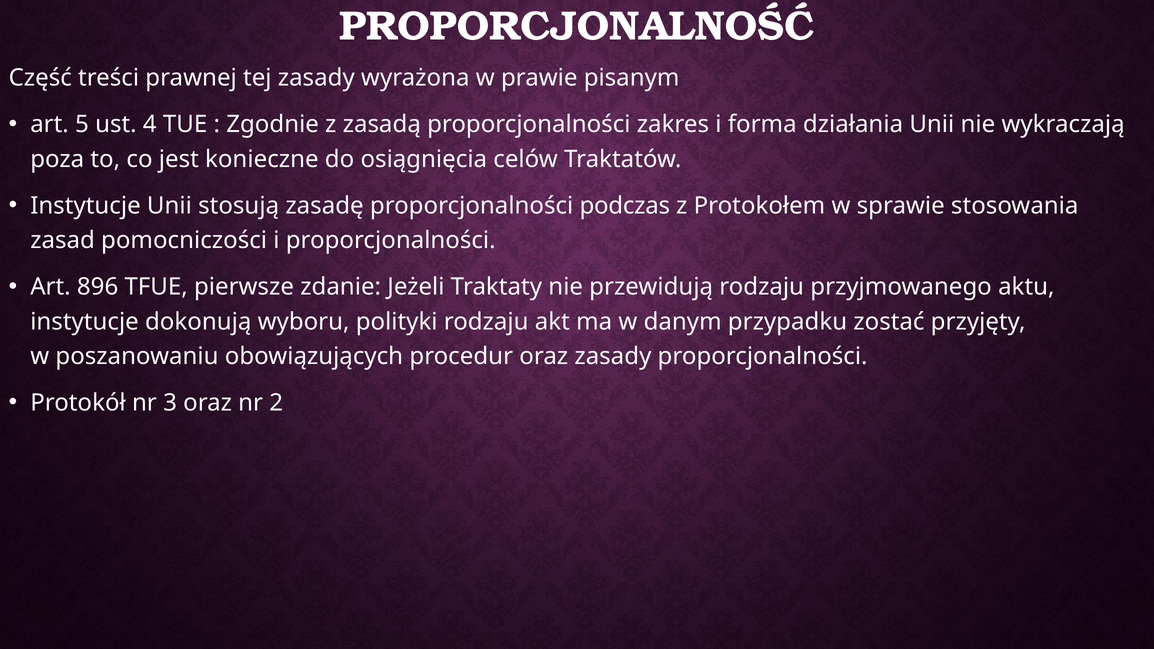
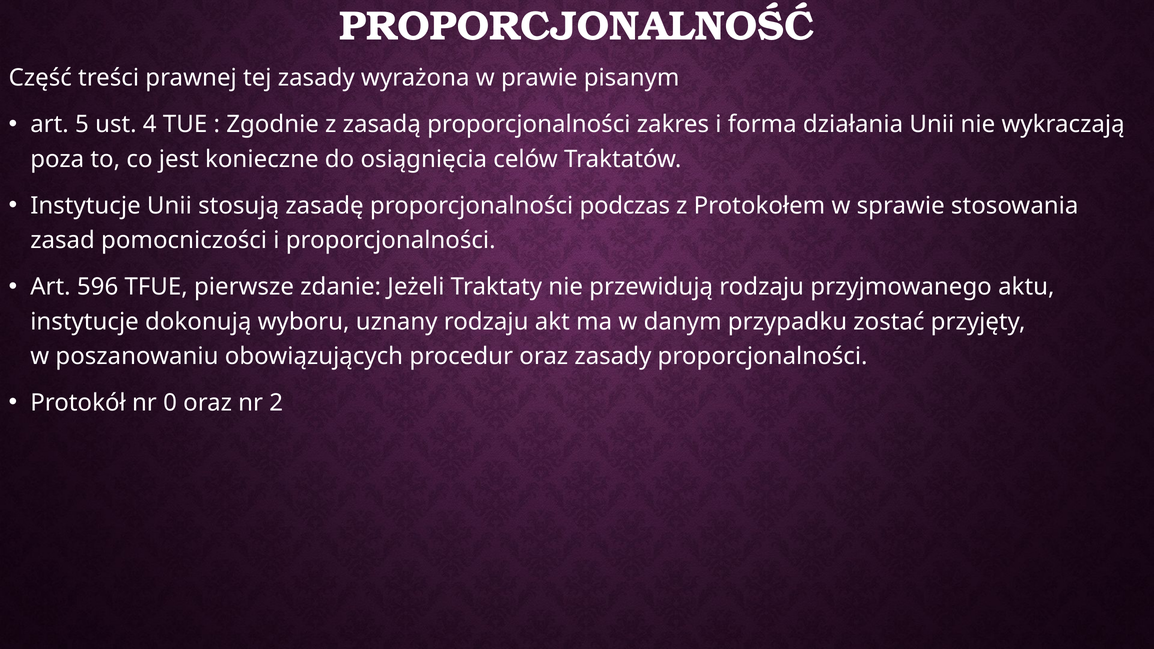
896: 896 -> 596
polityki: polityki -> uznany
3: 3 -> 0
